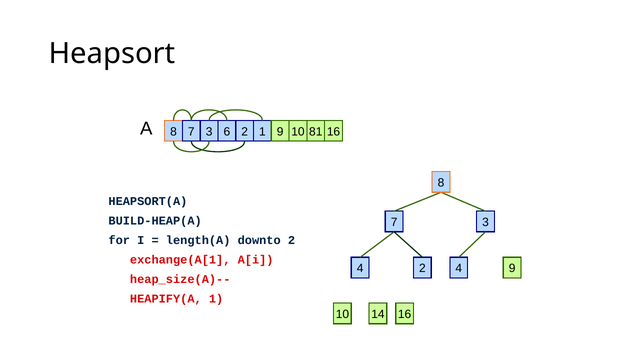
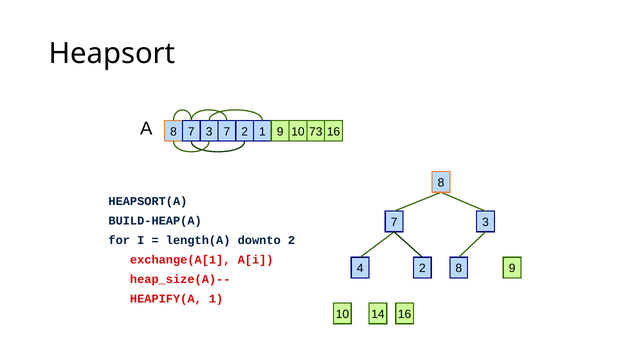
3 6: 6 -> 7
81: 81 -> 73
2 4: 4 -> 8
